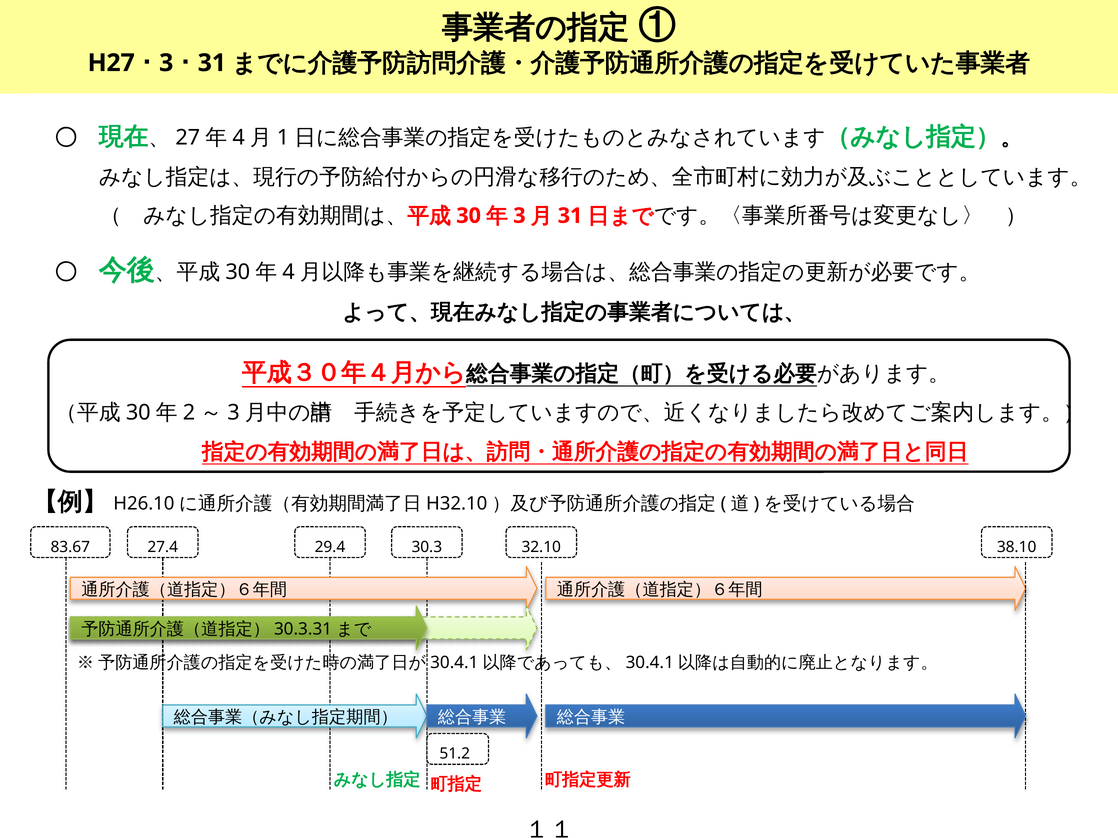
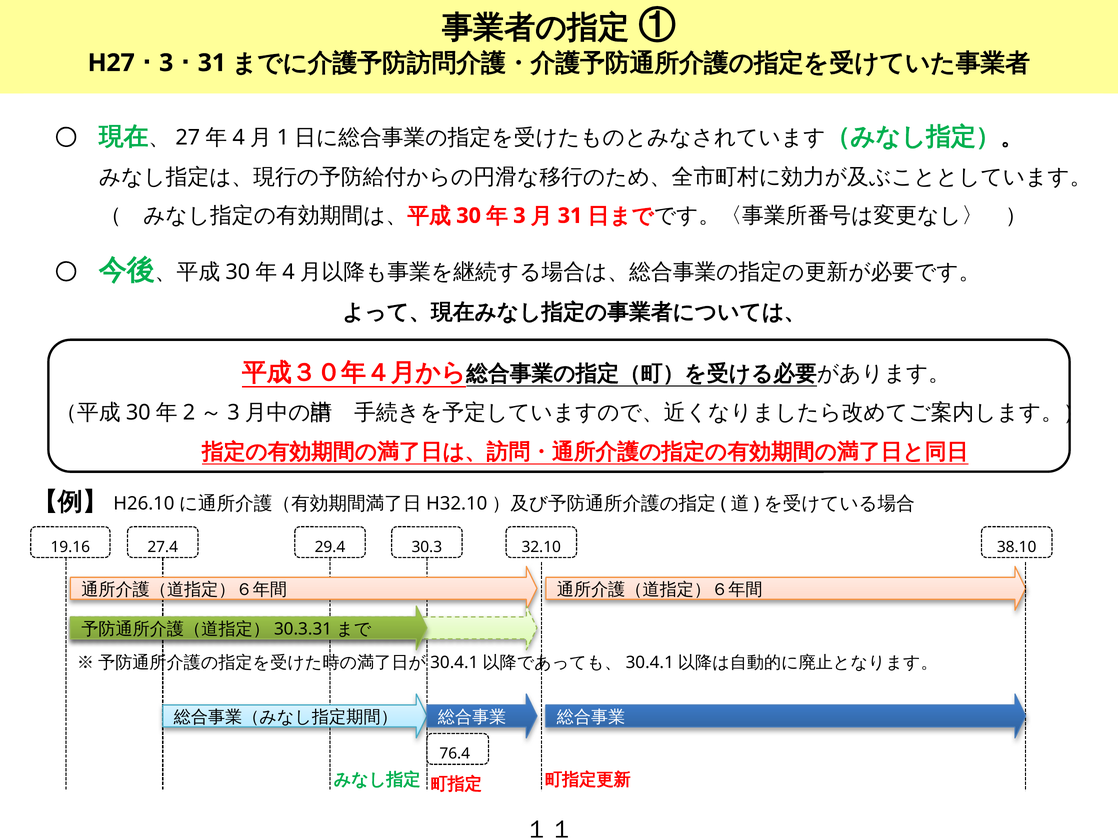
83.67: 83.67 -> 19.16
51.2: 51.2 -> 76.4
